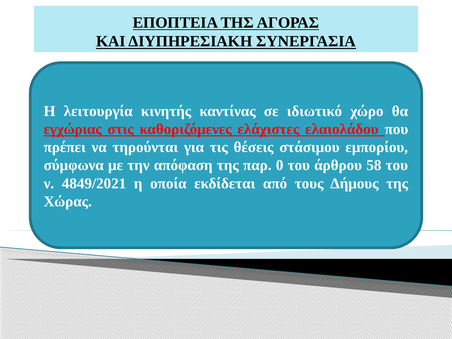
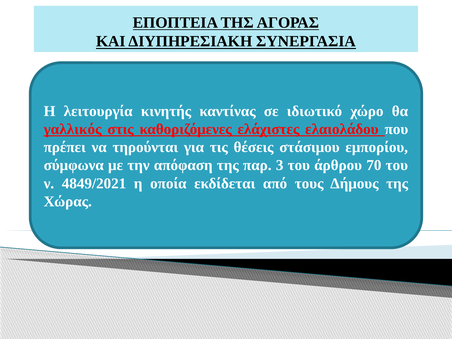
εγχώριας: εγχώριας -> γαλλικός
0: 0 -> 3
58: 58 -> 70
